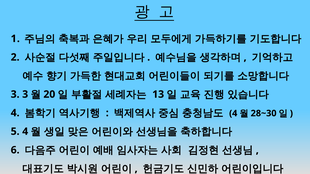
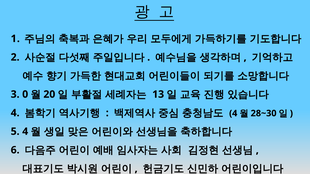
3 3: 3 -> 0
